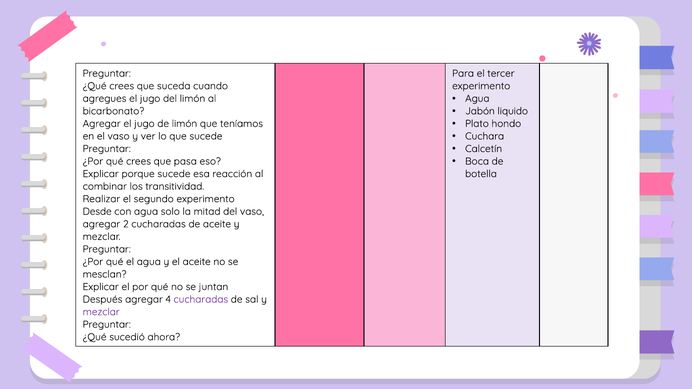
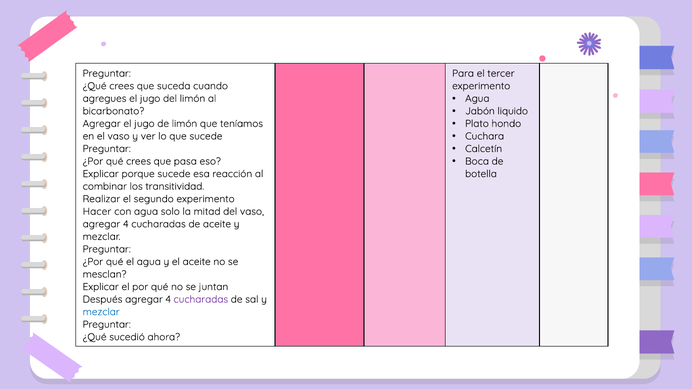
Desde: Desde -> Hacer
2 at (126, 224): 2 -> 4
mezclar at (101, 312) colour: purple -> blue
